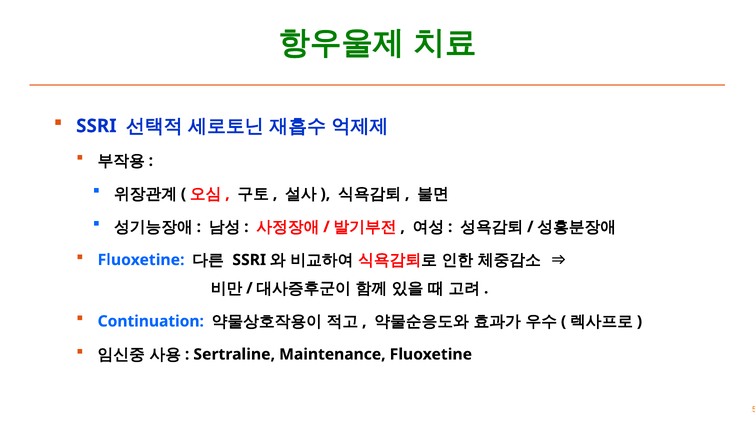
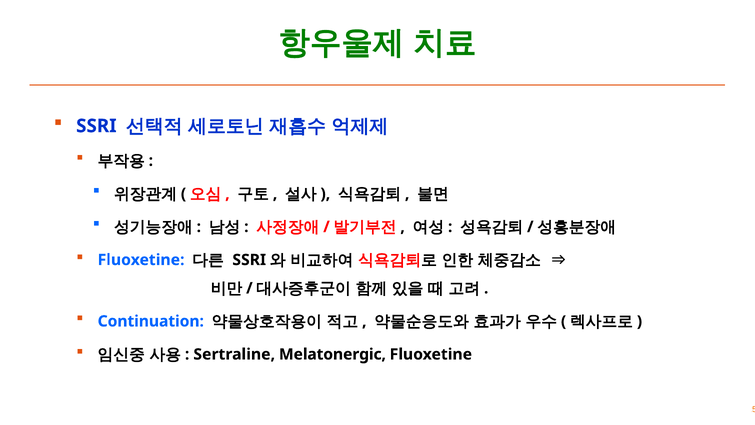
Maintenance: Maintenance -> Melatonergic
